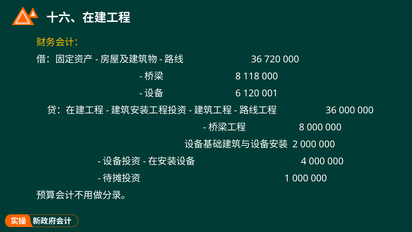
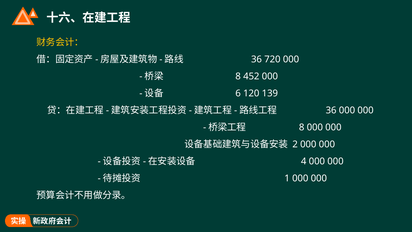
118: 118 -> 452
001: 001 -> 139
